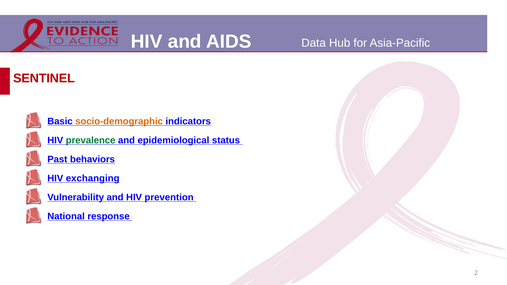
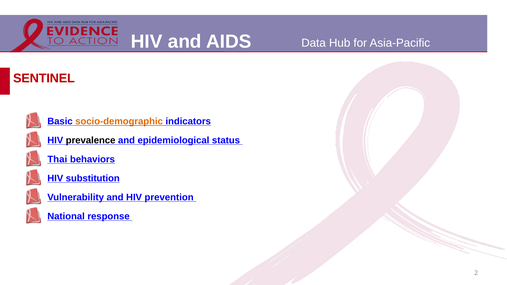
prevalence colour: green -> black
Past: Past -> Thai
exchanging: exchanging -> substitution
